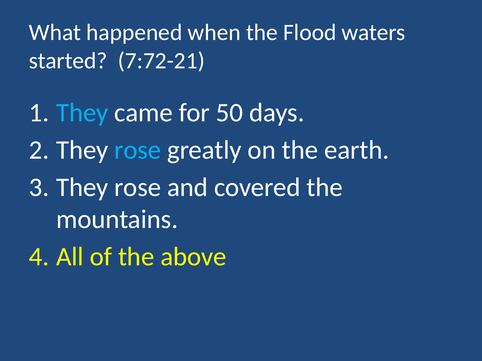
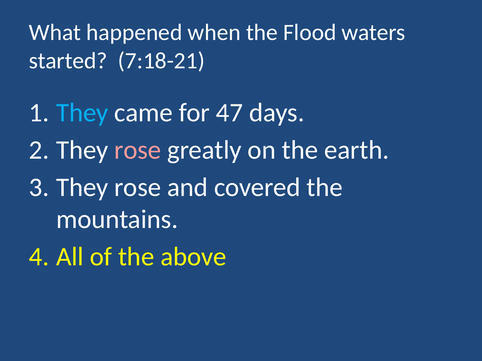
7:72-21: 7:72-21 -> 7:18-21
50: 50 -> 47
rose at (138, 150) colour: light blue -> pink
